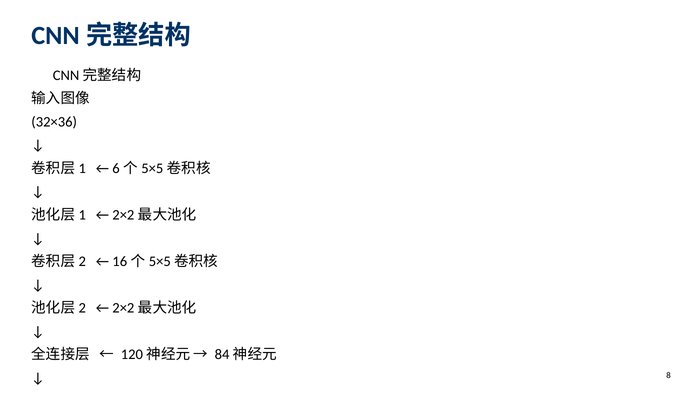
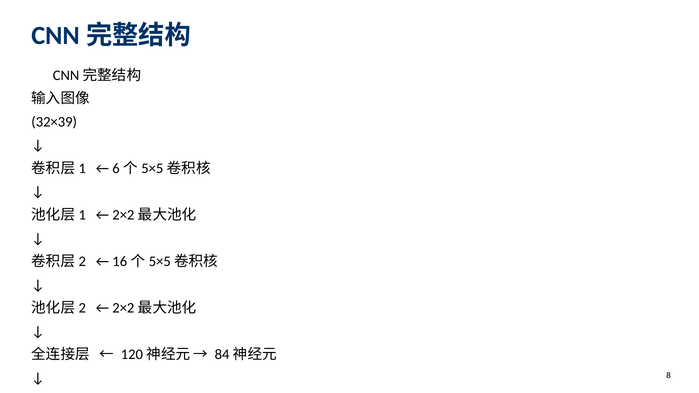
32×36: 32×36 -> 32×39
